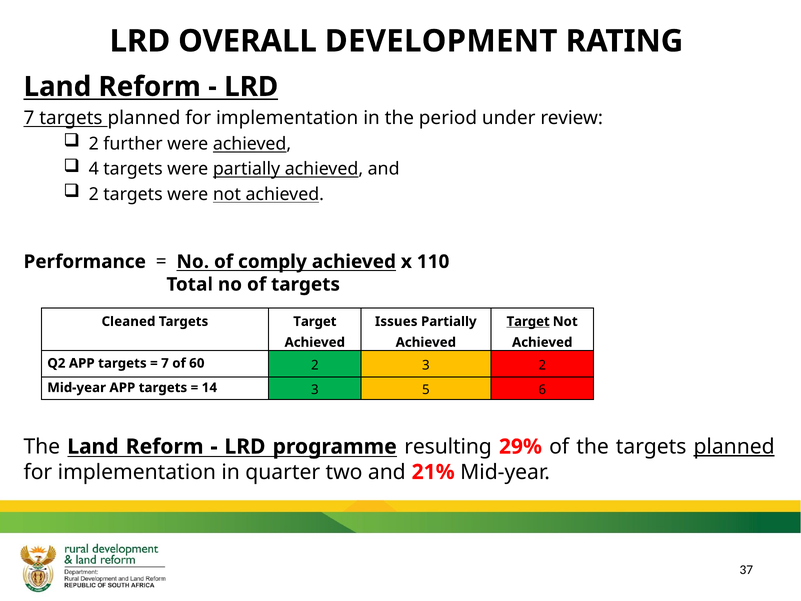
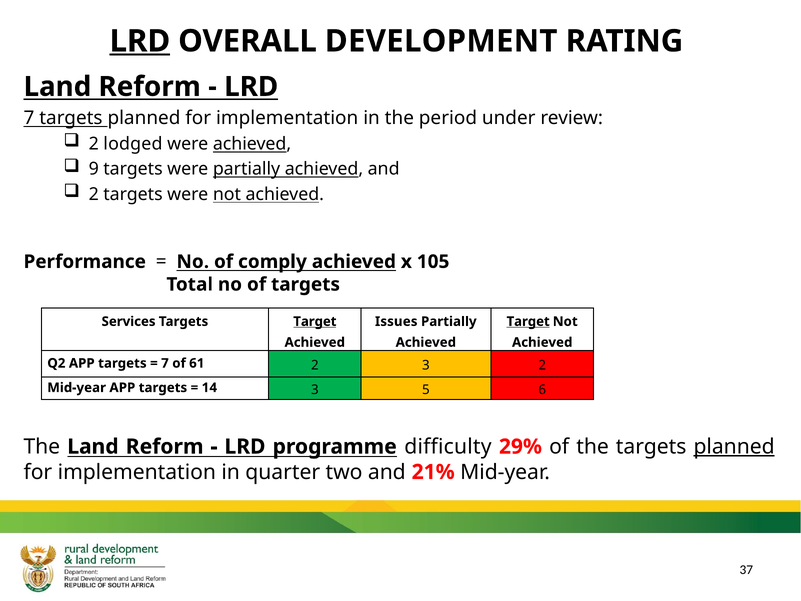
LRD at (140, 41) underline: none -> present
further: further -> lodged
4: 4 -> 9
110: 110 -> 105
Cleaned: Cleaned -> Services
Target at (315, 321) underline: none -> present
60: 60 -> 61
resulting: resulting -> difficulty
